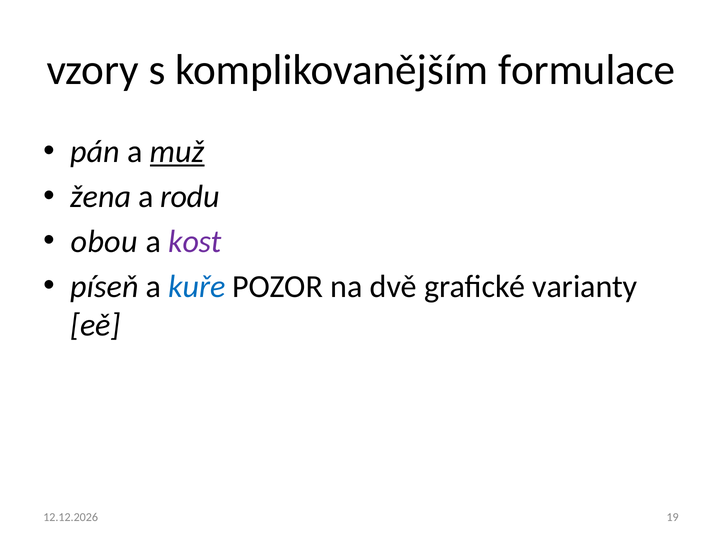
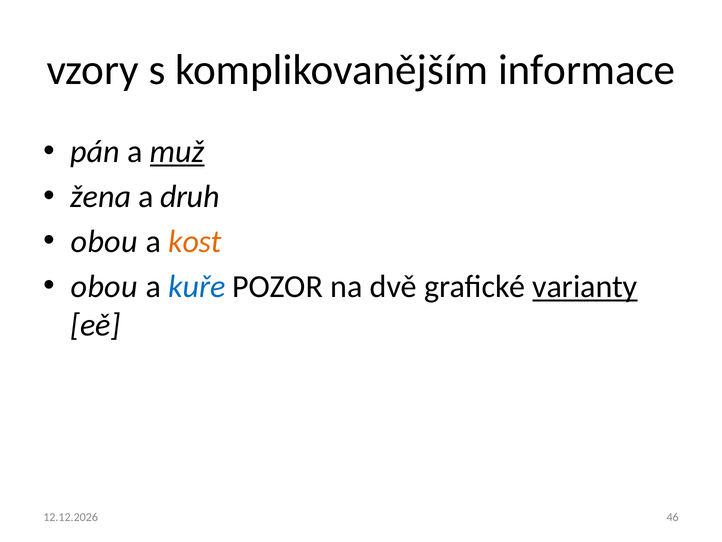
formulace: formulace -> informace
rodu: rodu -> druh
kost colour: purple -> orange
píseň at (104, 286): píseň -> obou
varianty underline: none -> present
19: 19 -> 46
